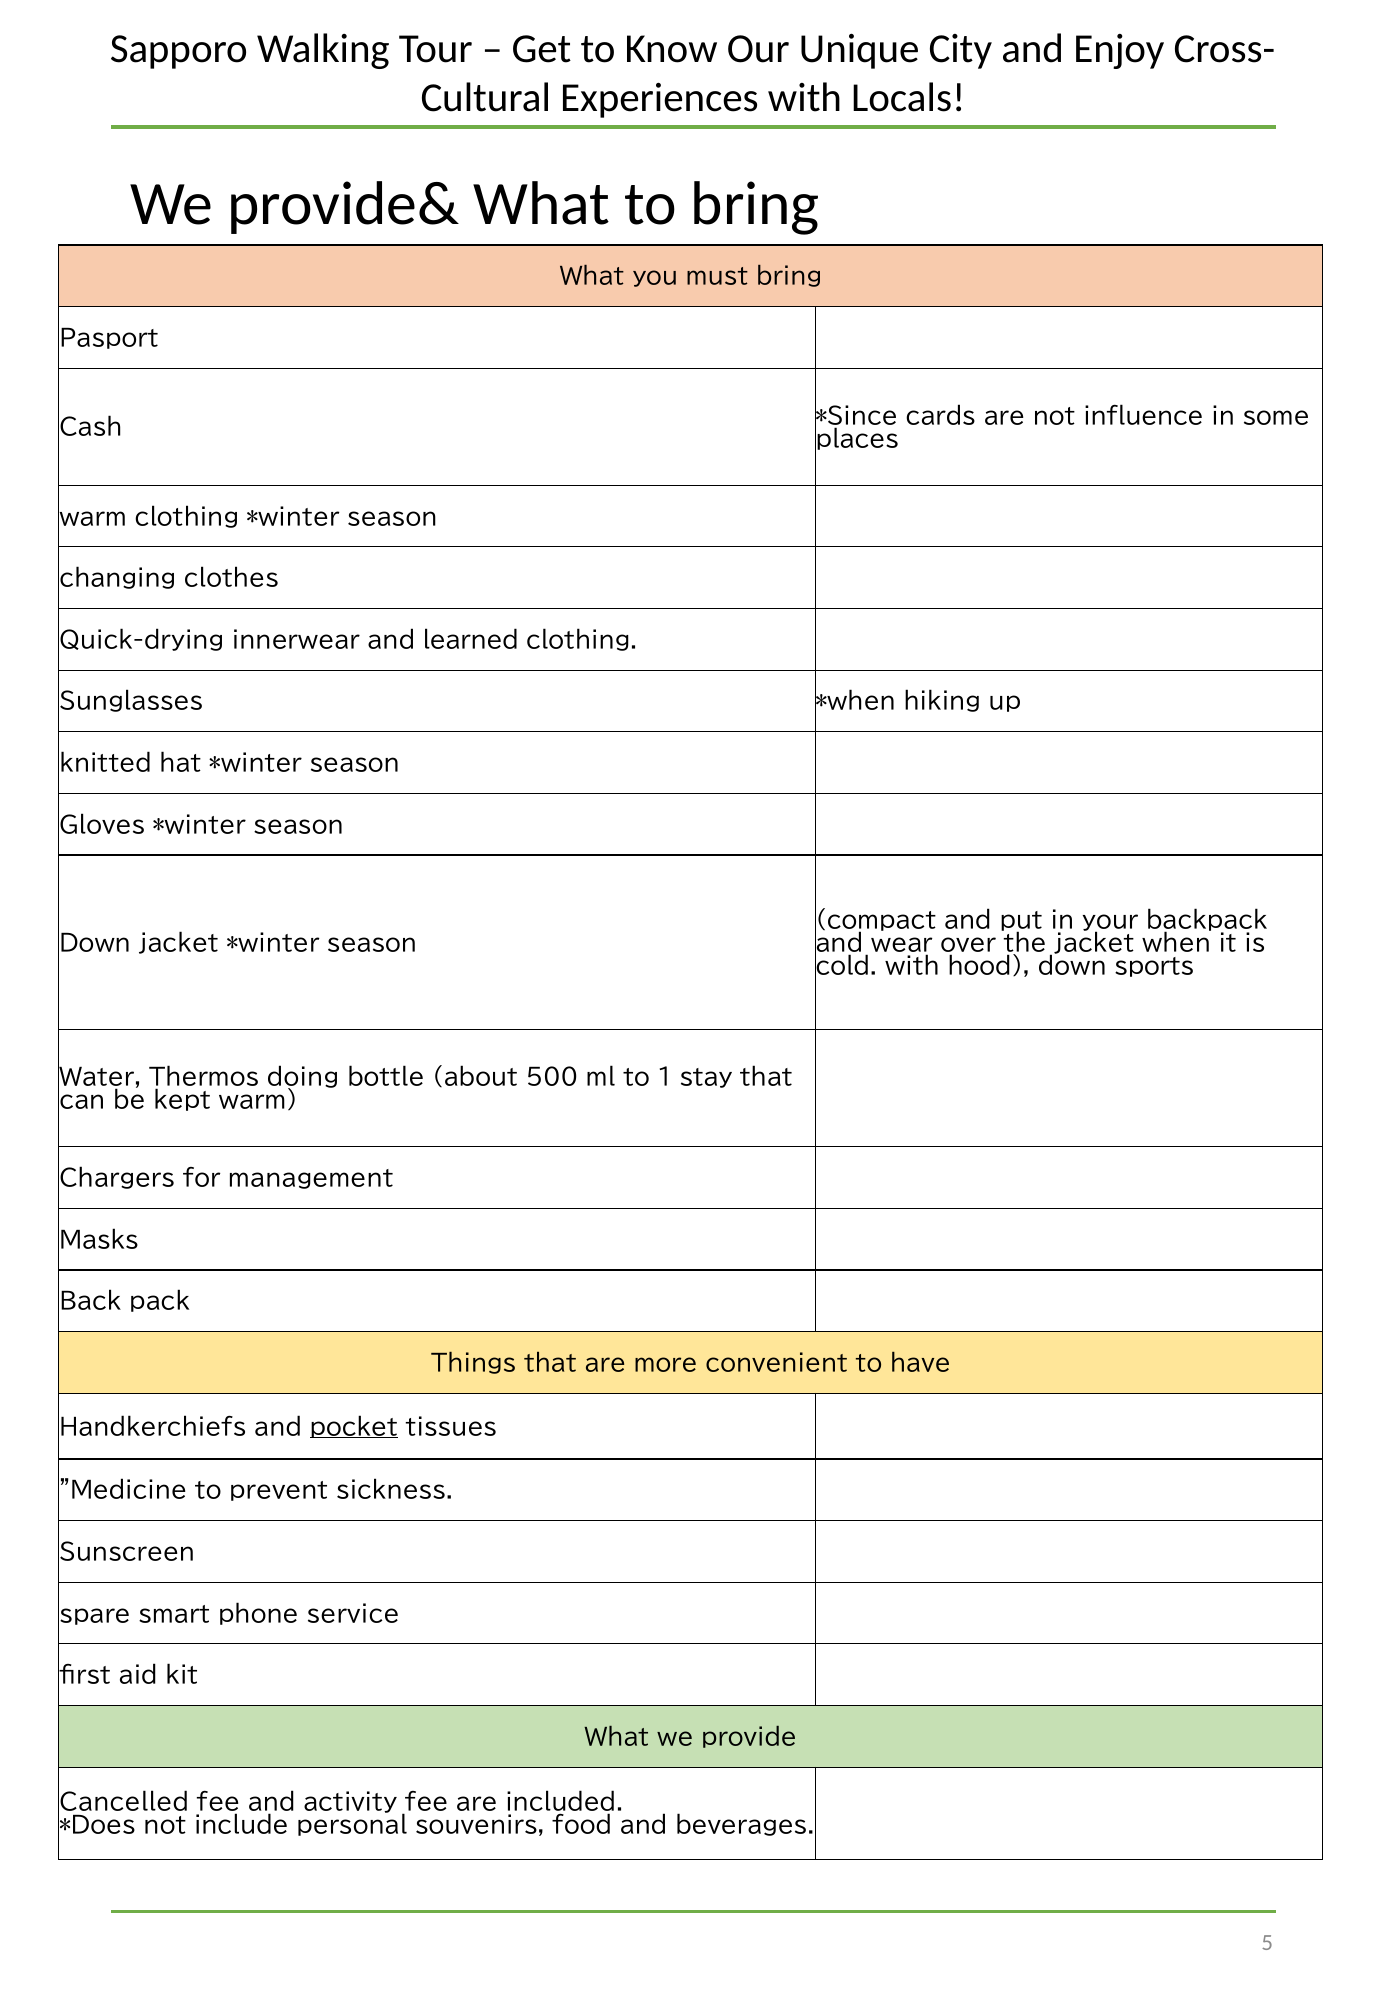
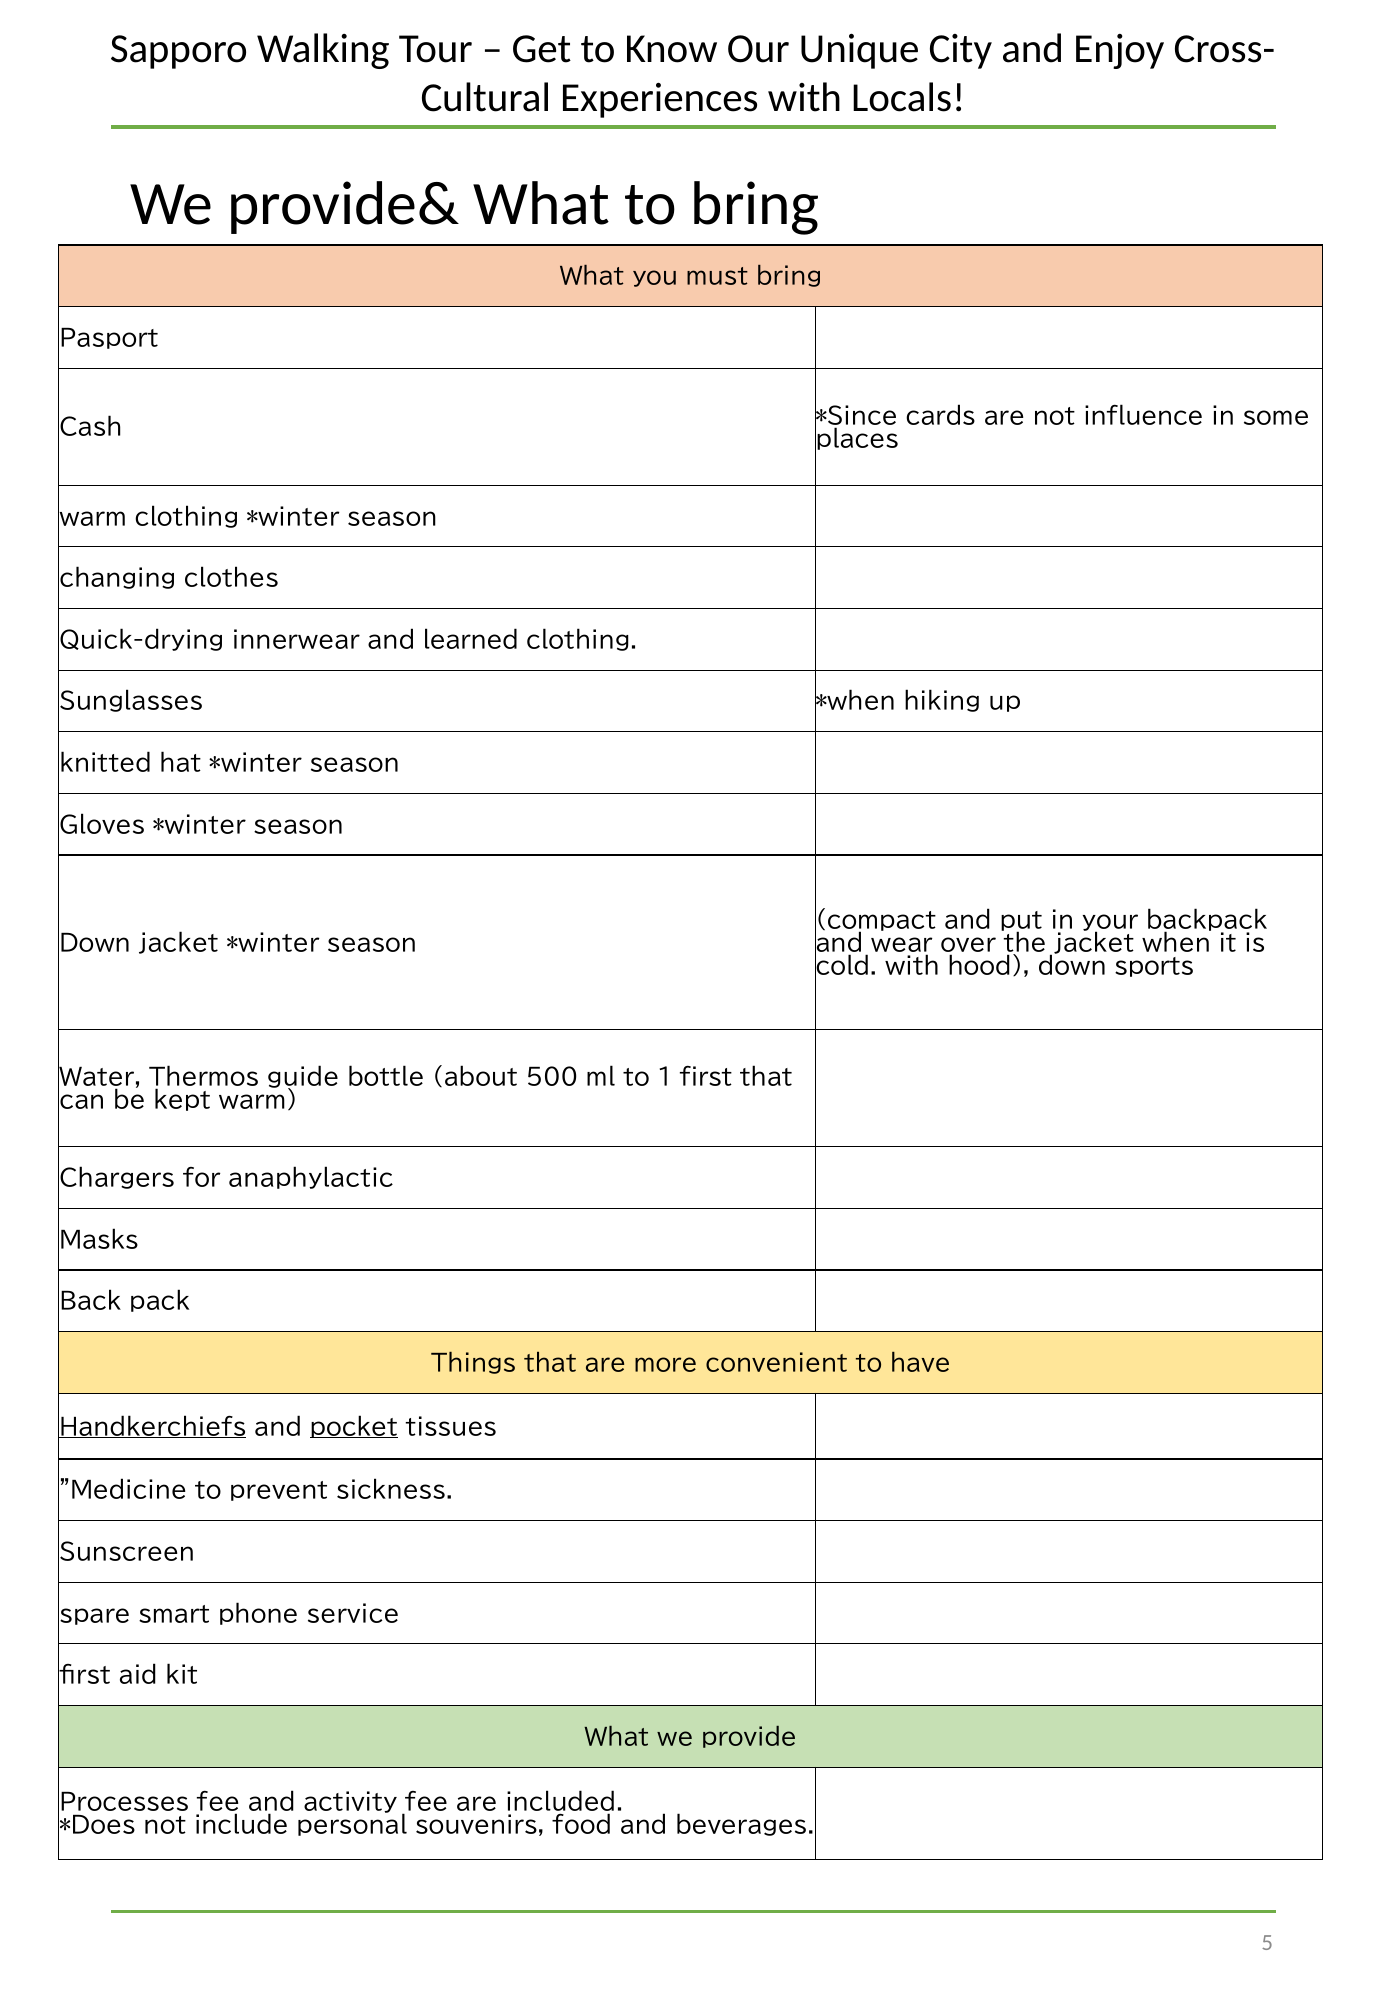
doing: doing -> guide
1 stay: stay -> first
management: management -> anaphylactic
Handkerchiefs underline: none -> present
Cancelled: Cancelled -> Processes
